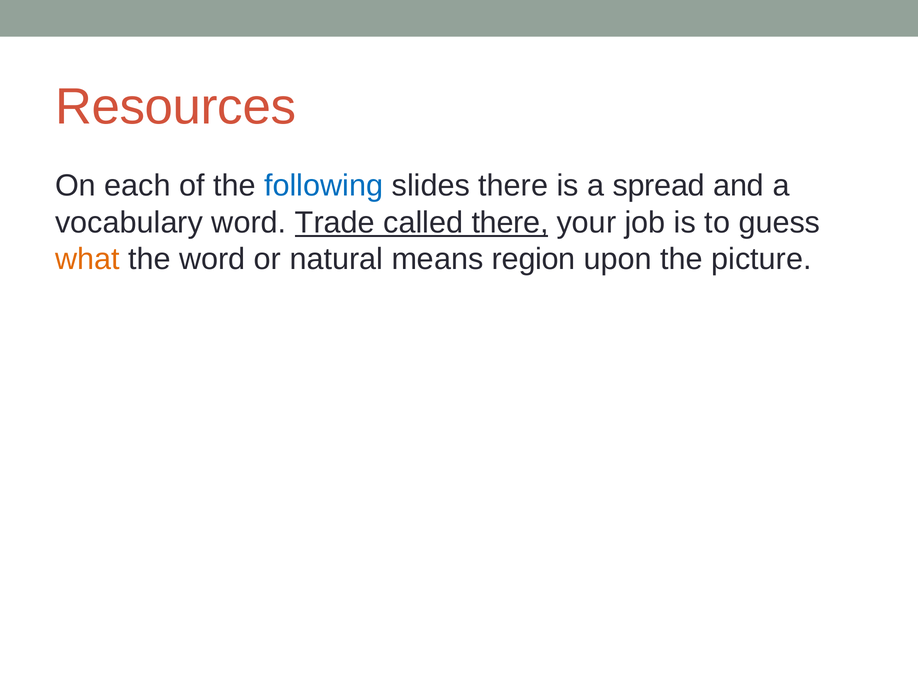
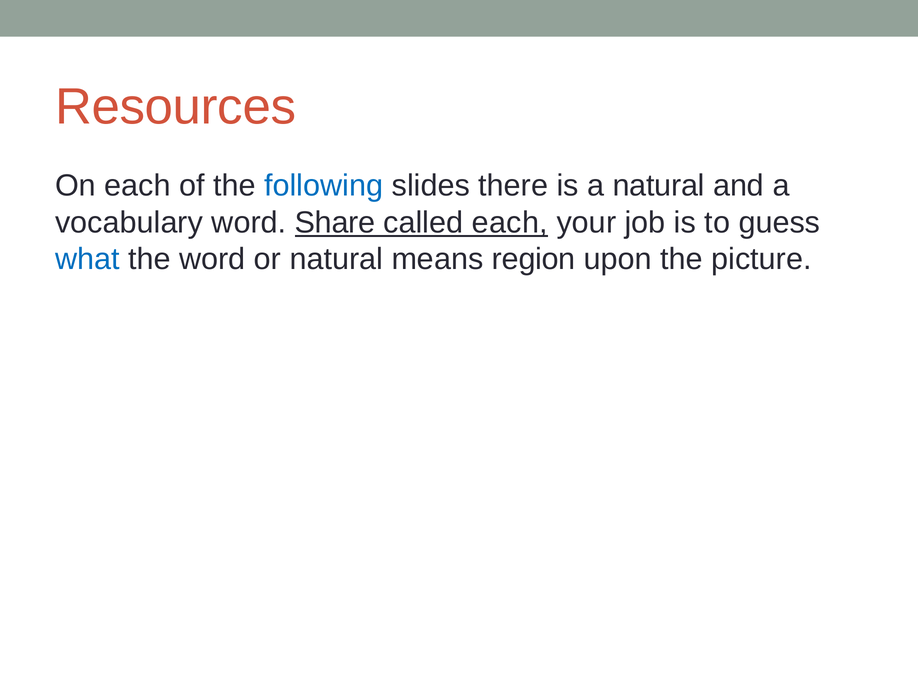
a spread: spread -> natural
Trade: Trade -> Share
called there: there -> each
what colour: orange -> blue
